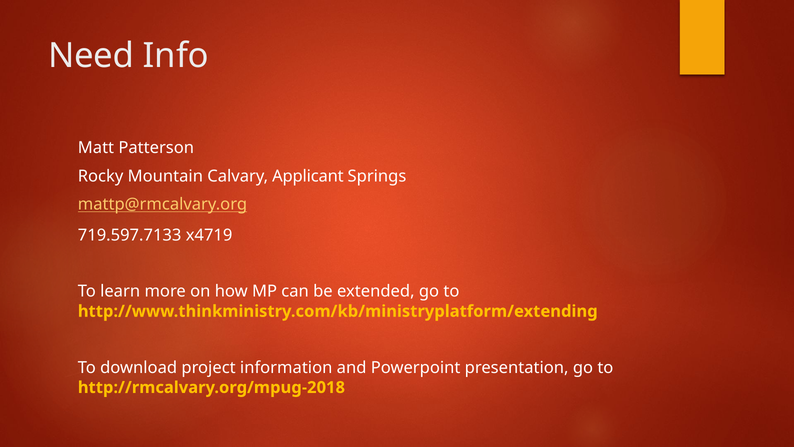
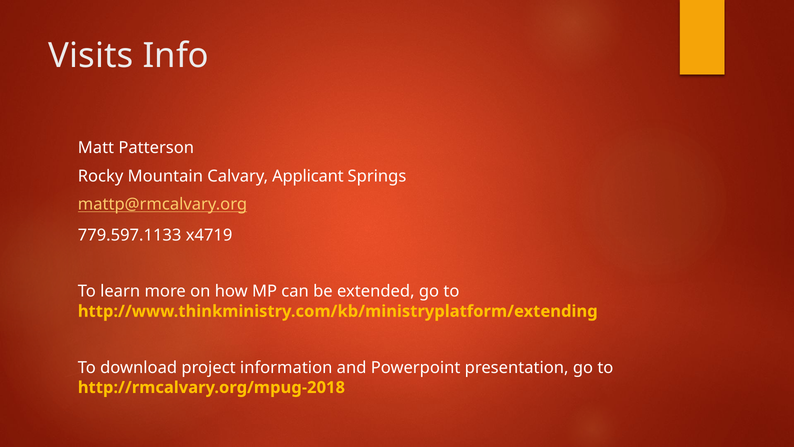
Need: Need -> Visits
719.597.7133: 719.597.7133 -> 779.597.1133
